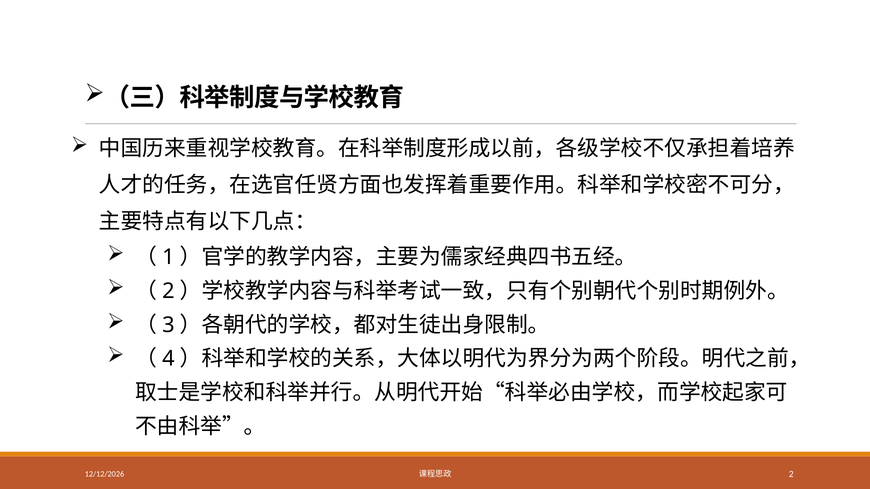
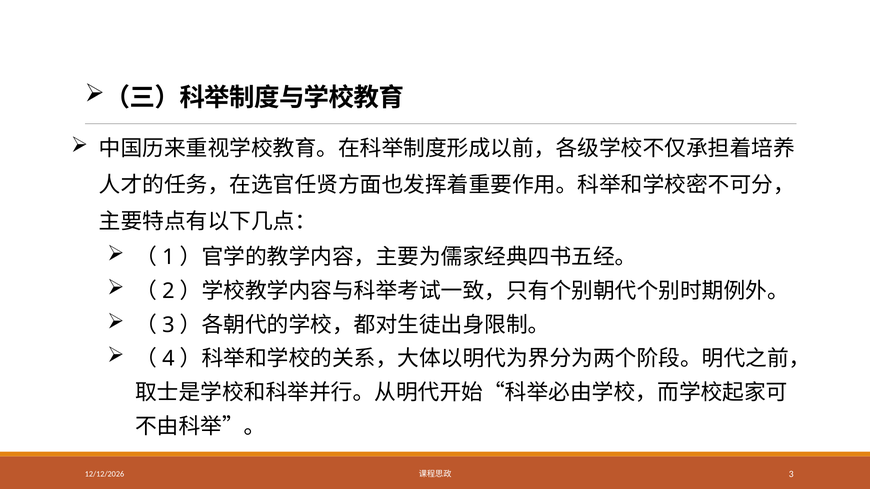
2 at (791, 475): 2 -> 3
